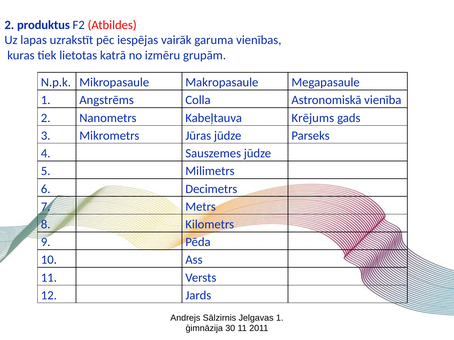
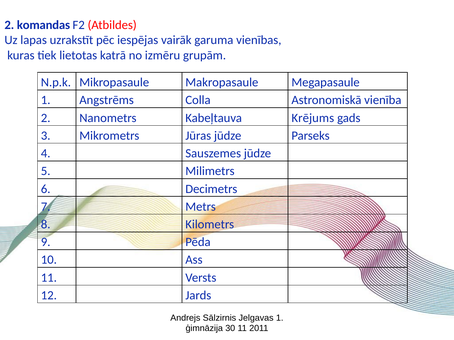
produktus: produktus -> komandas
